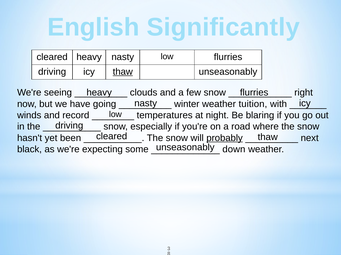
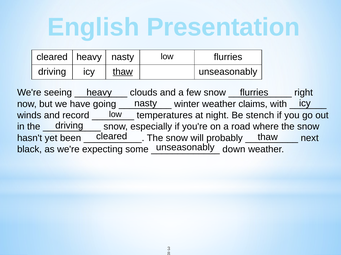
Significantly: Significantly -> Presentation
tuition: tuition -> claims
blaring: blaring -> stench
probably underline: present -> none
